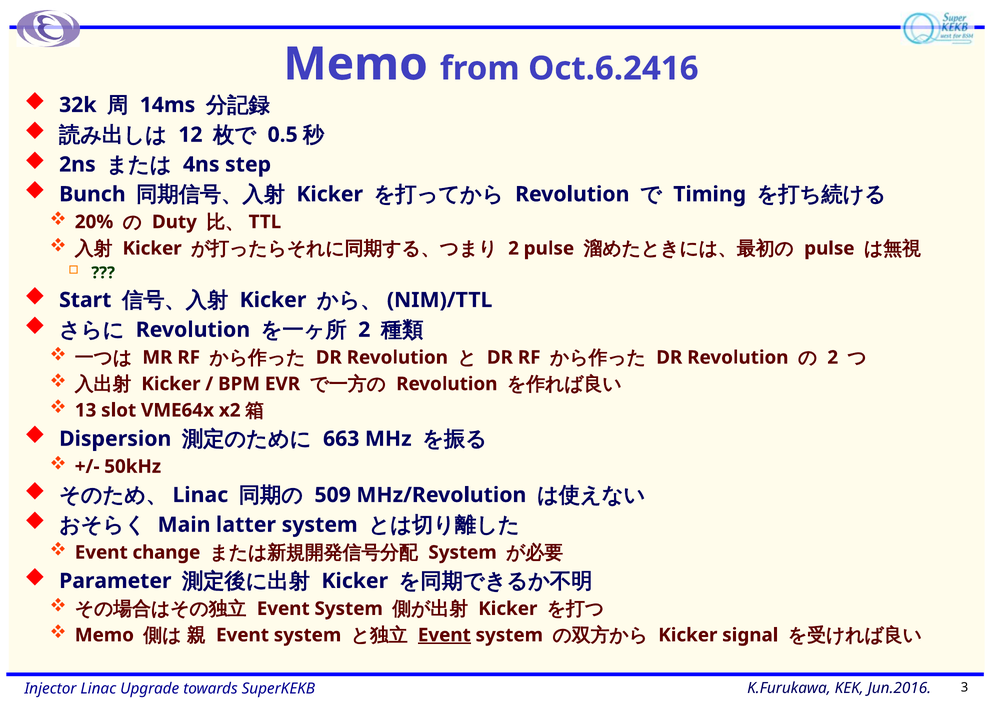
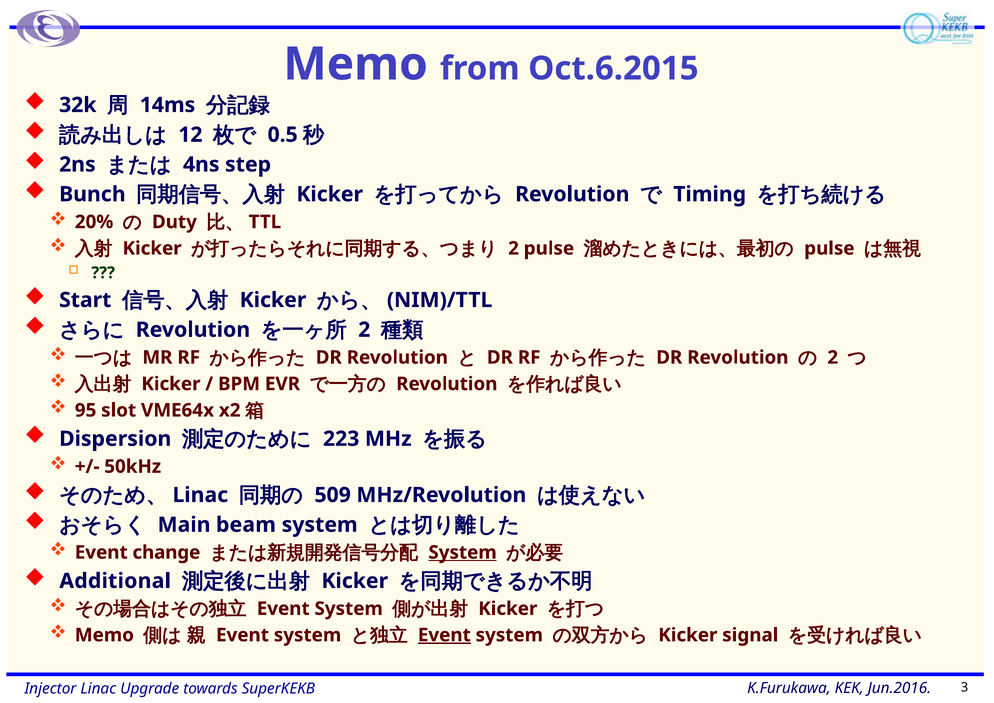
Oct.6.2416: Oct.6.2416 -> Oct.6.2015
13: 13 -> 95
663: 663 -> 223
latter: latter -> beam
System at (463, 553) underline: none -> present
Parameter: Parameter -> Additional
